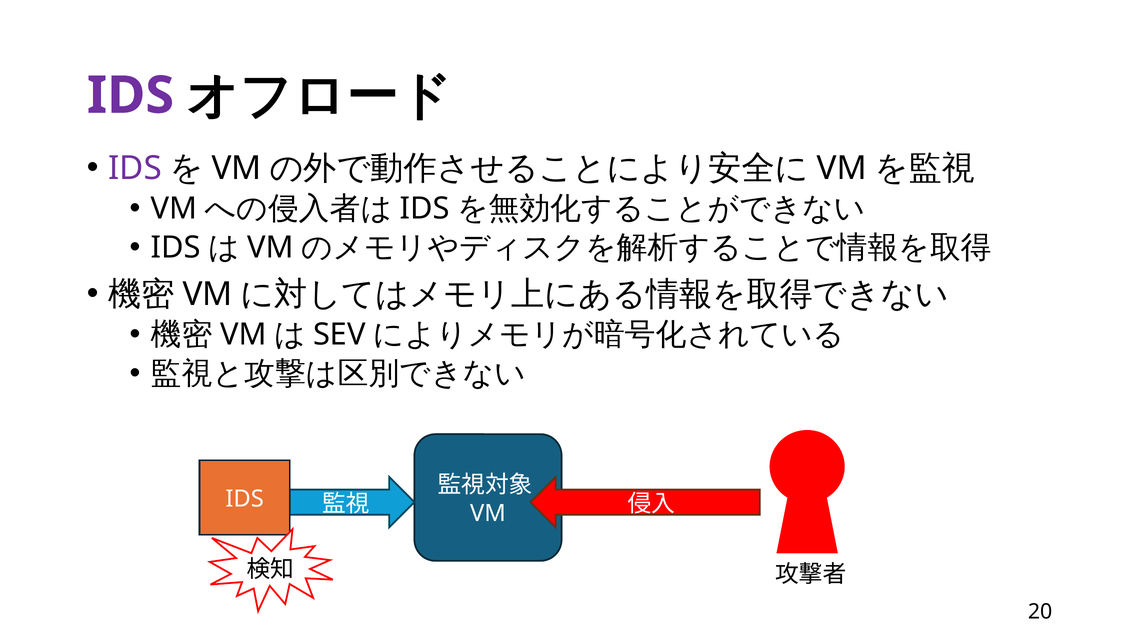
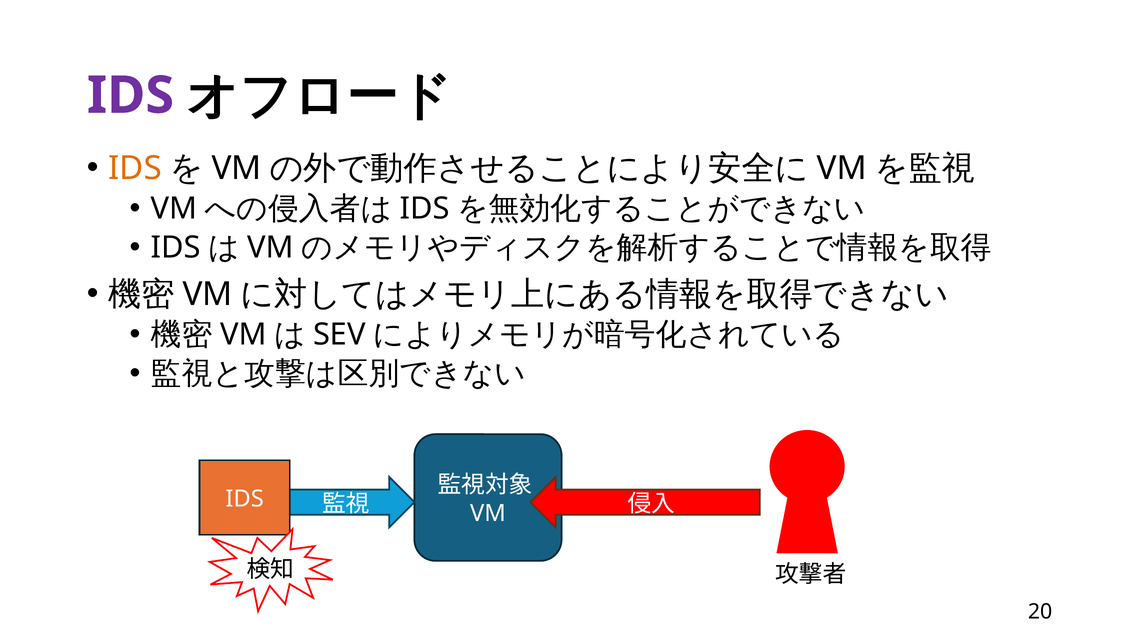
IDS at (135, 168) colour: purple -> orange
